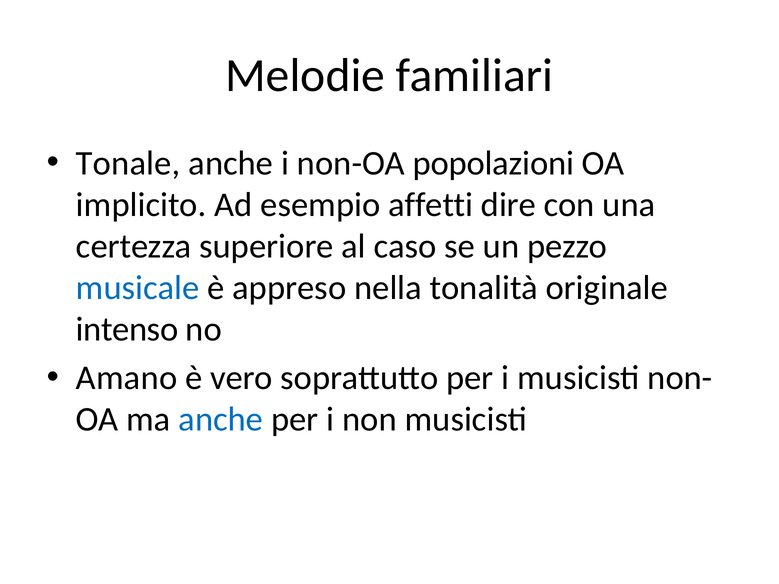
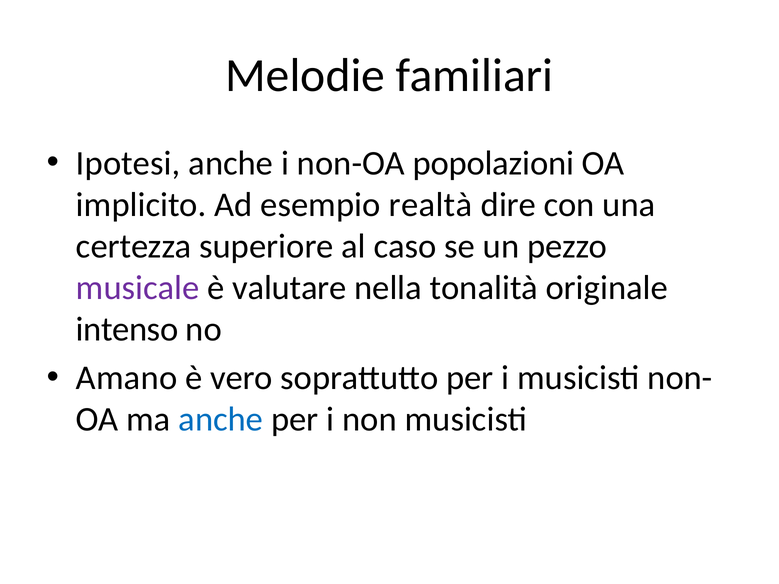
Tonale: Tonale -> Ipotesi
affetti: affetti -> realtà
musicale colour: blue -> purple
appreso: appreso -> valutare
